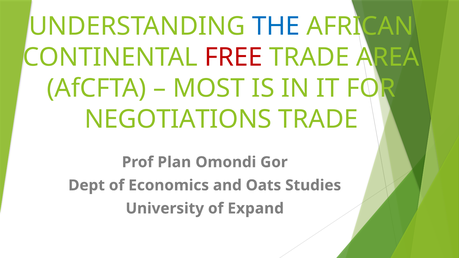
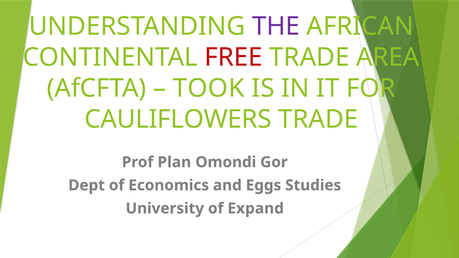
THE colour: blue -> purple
MOST: MOST -> TOOK
NEGOTIATIONS: NEGOTIATIONS -> CAULIFLOWERS
Oats: Oats -> Eggs
